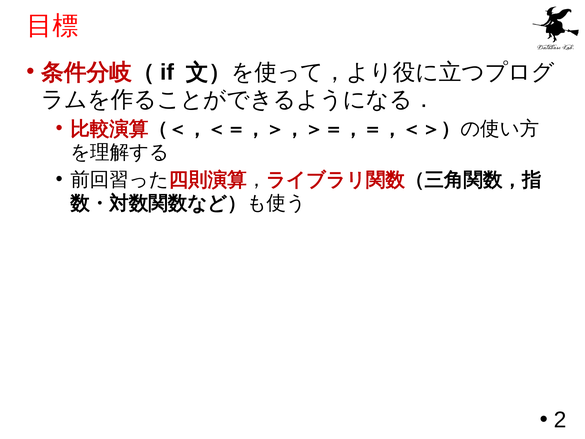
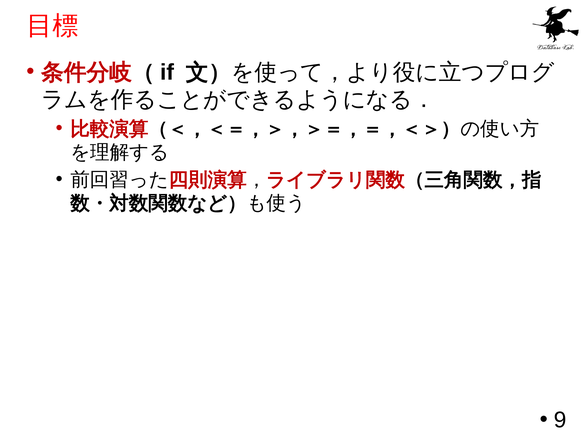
2: 2 -> 9
